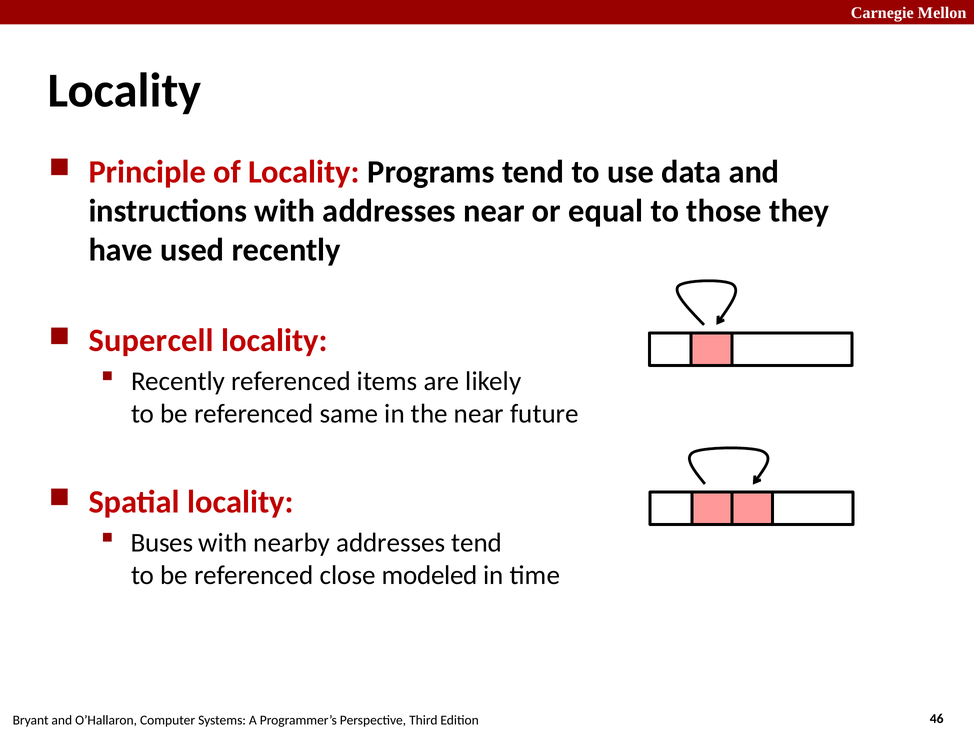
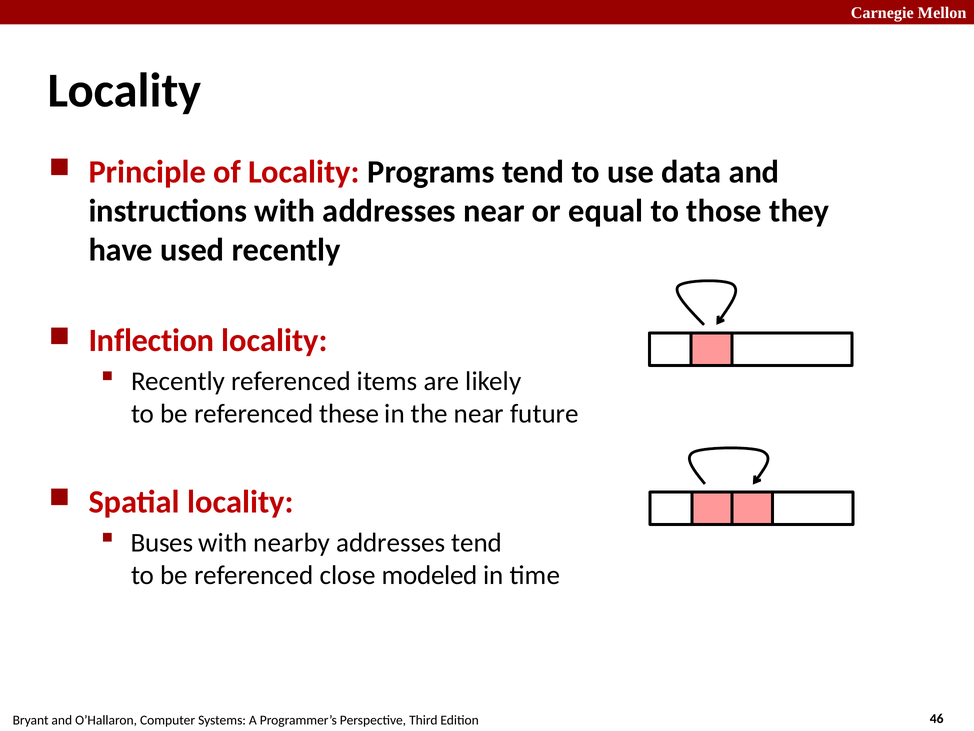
Supercell: Supercell -> Inflection
same: same -> these
